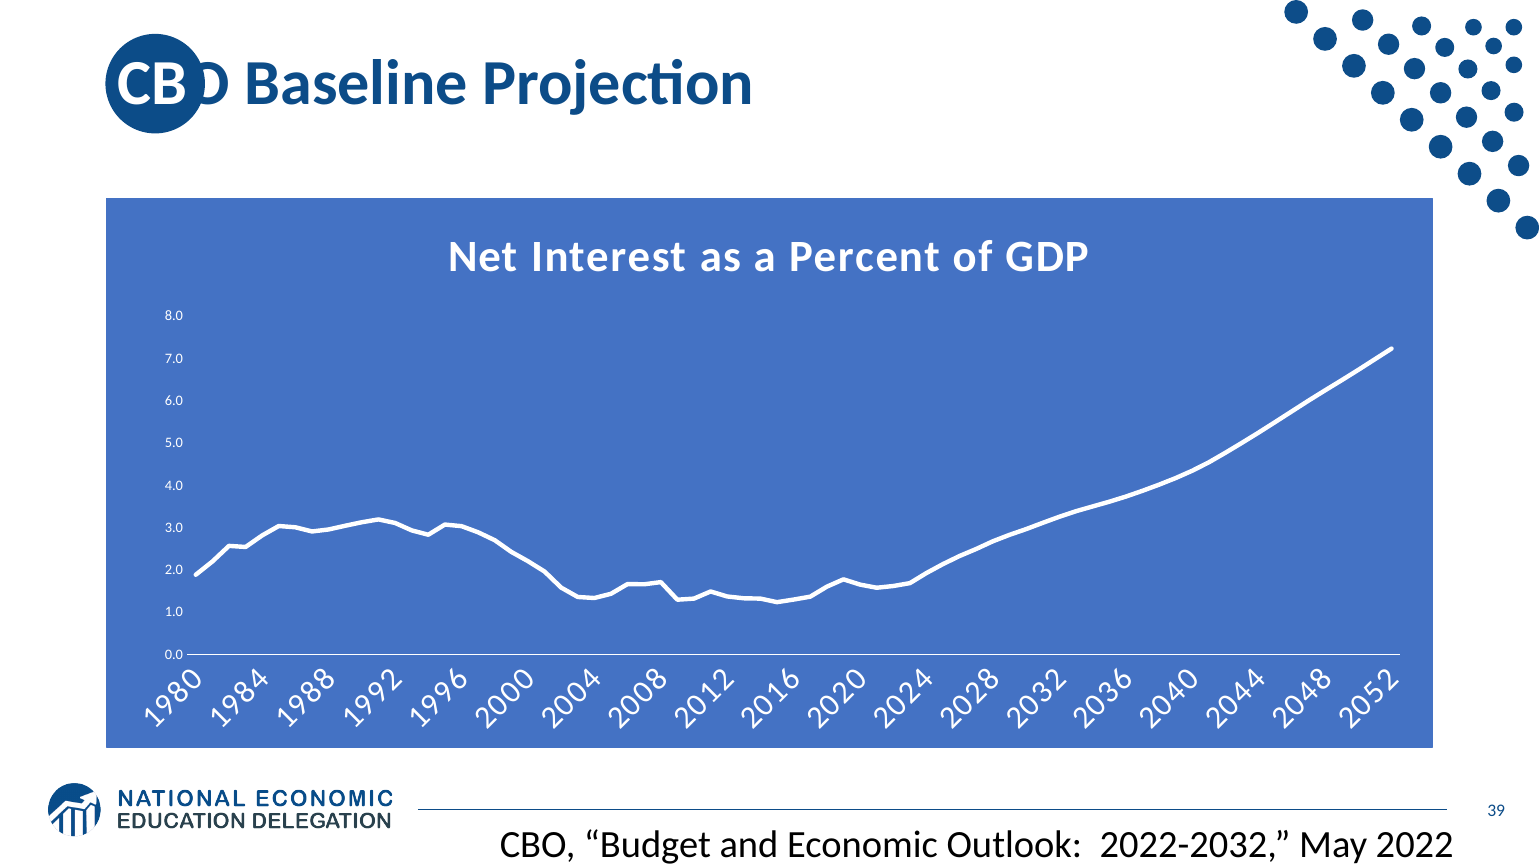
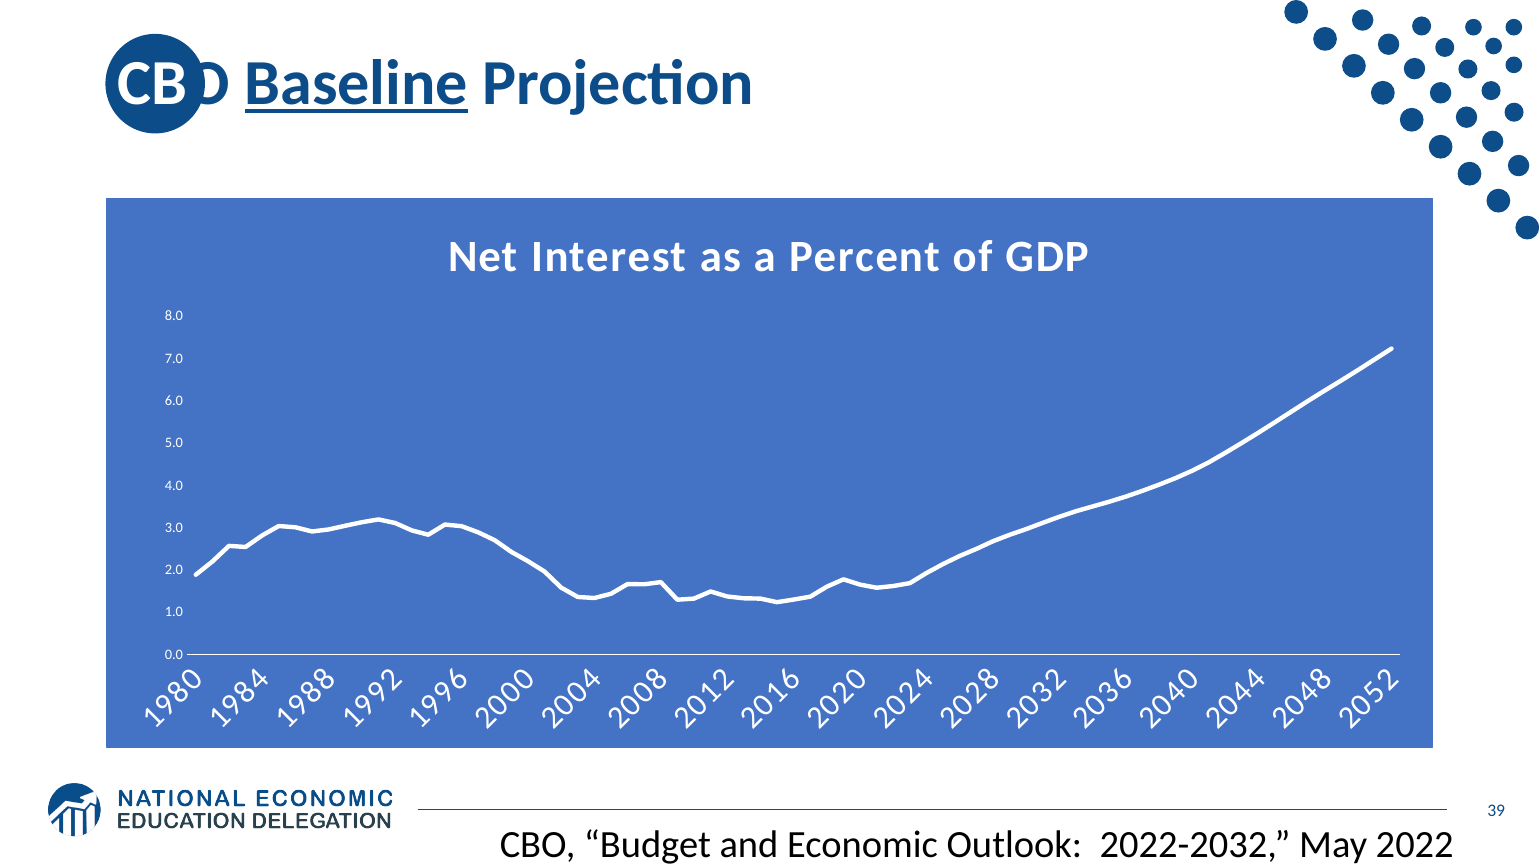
Baseline underline: none -> present
